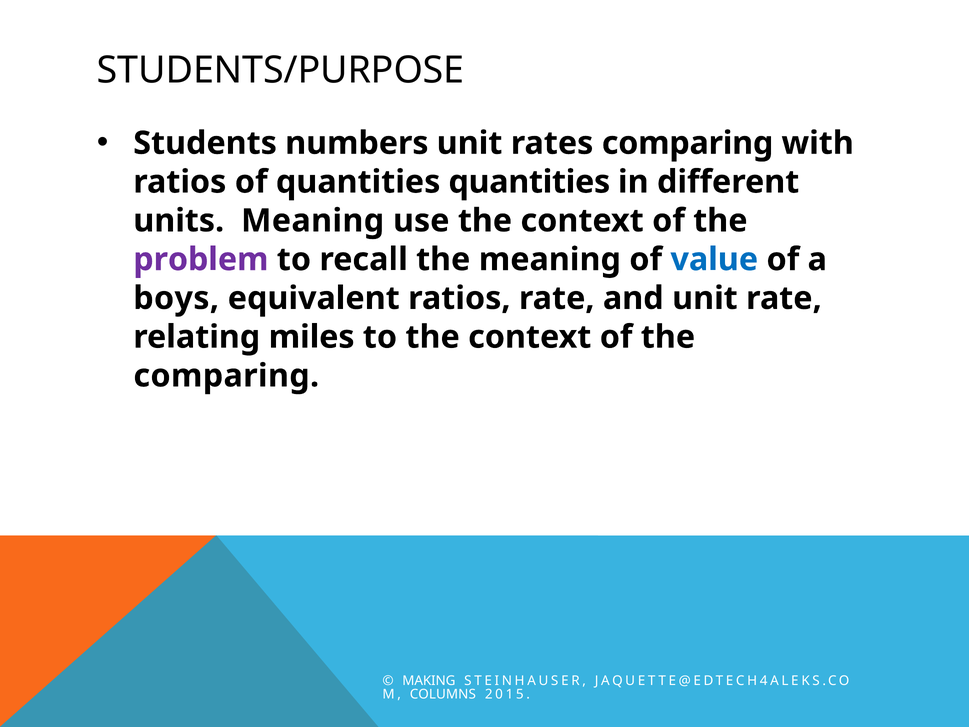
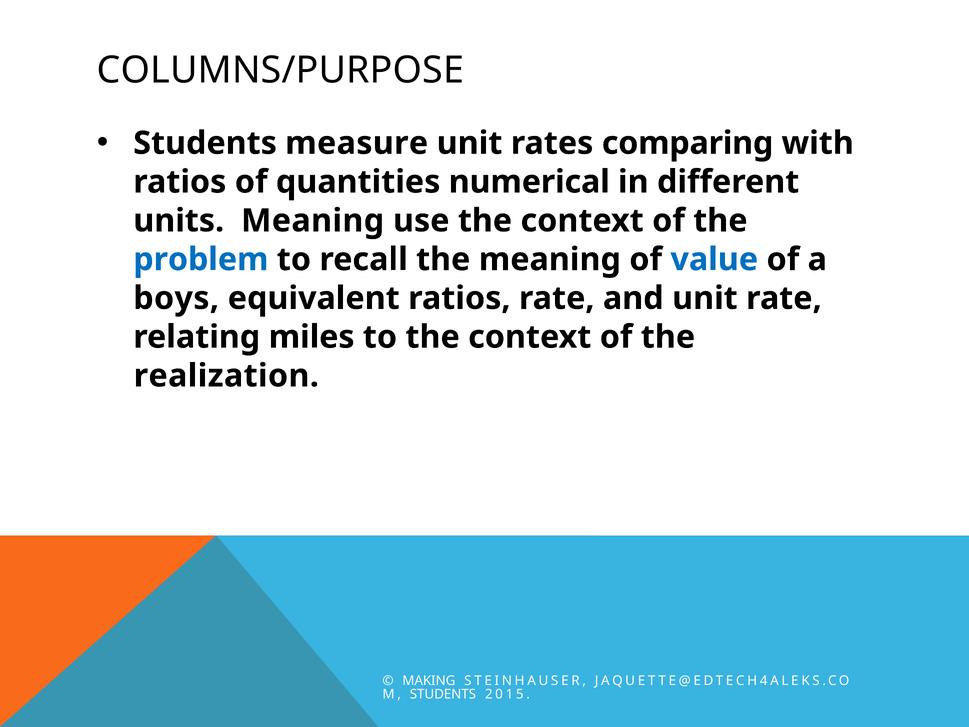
STUDENTS/PURPOSE: STUDENTS/PURPOSE -> COLUMNS/PURPOSE
numbers: numbers -> measure
quantities quantities: quantities -> numerical
problem colour: purple -> blue
comparing at (226, 376): comparing -> realization
COLUMNS at (443, 694): COLUMNS -> STUDENTS
